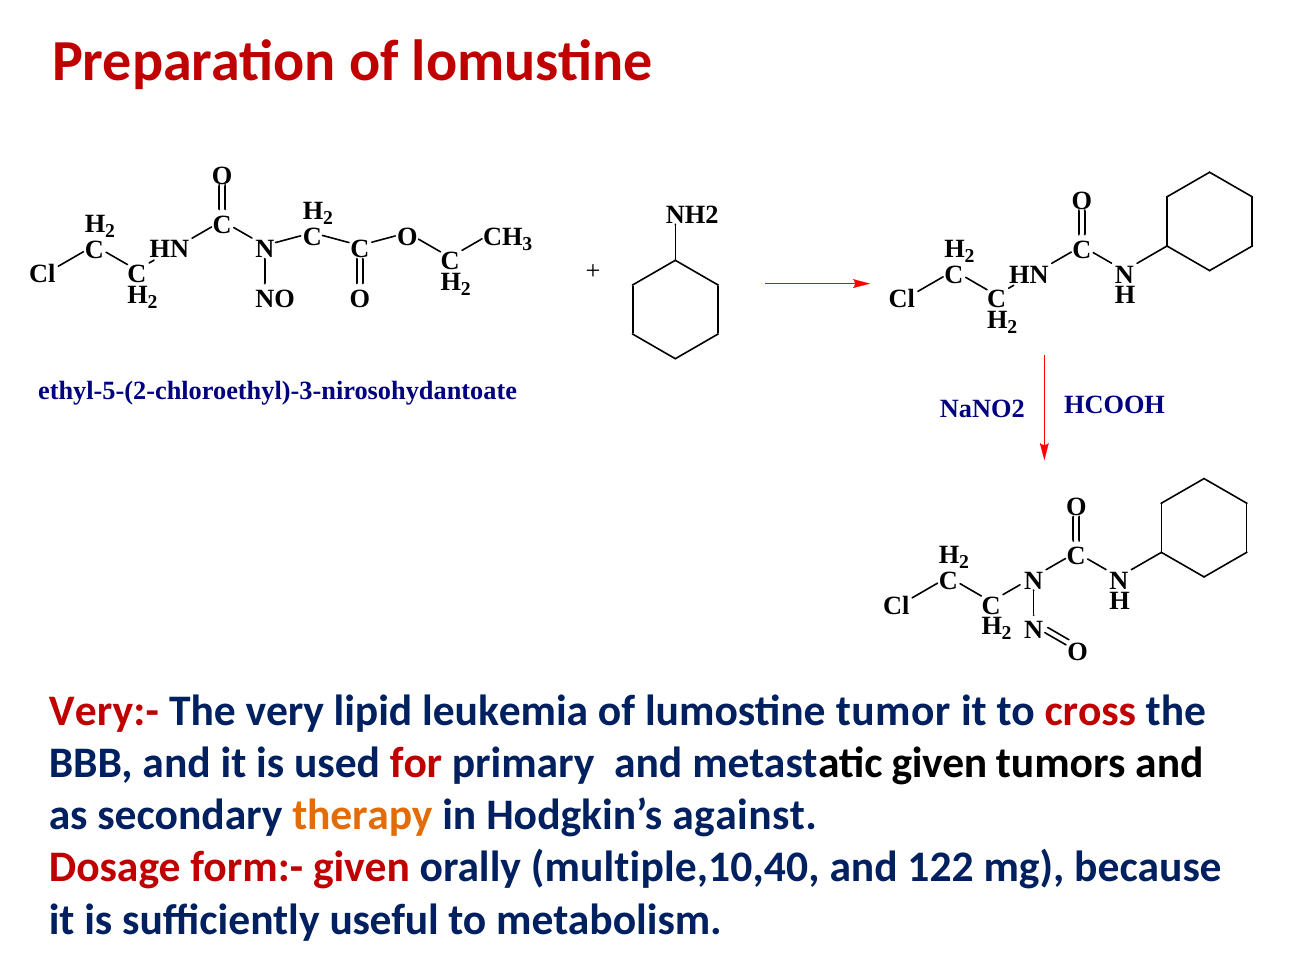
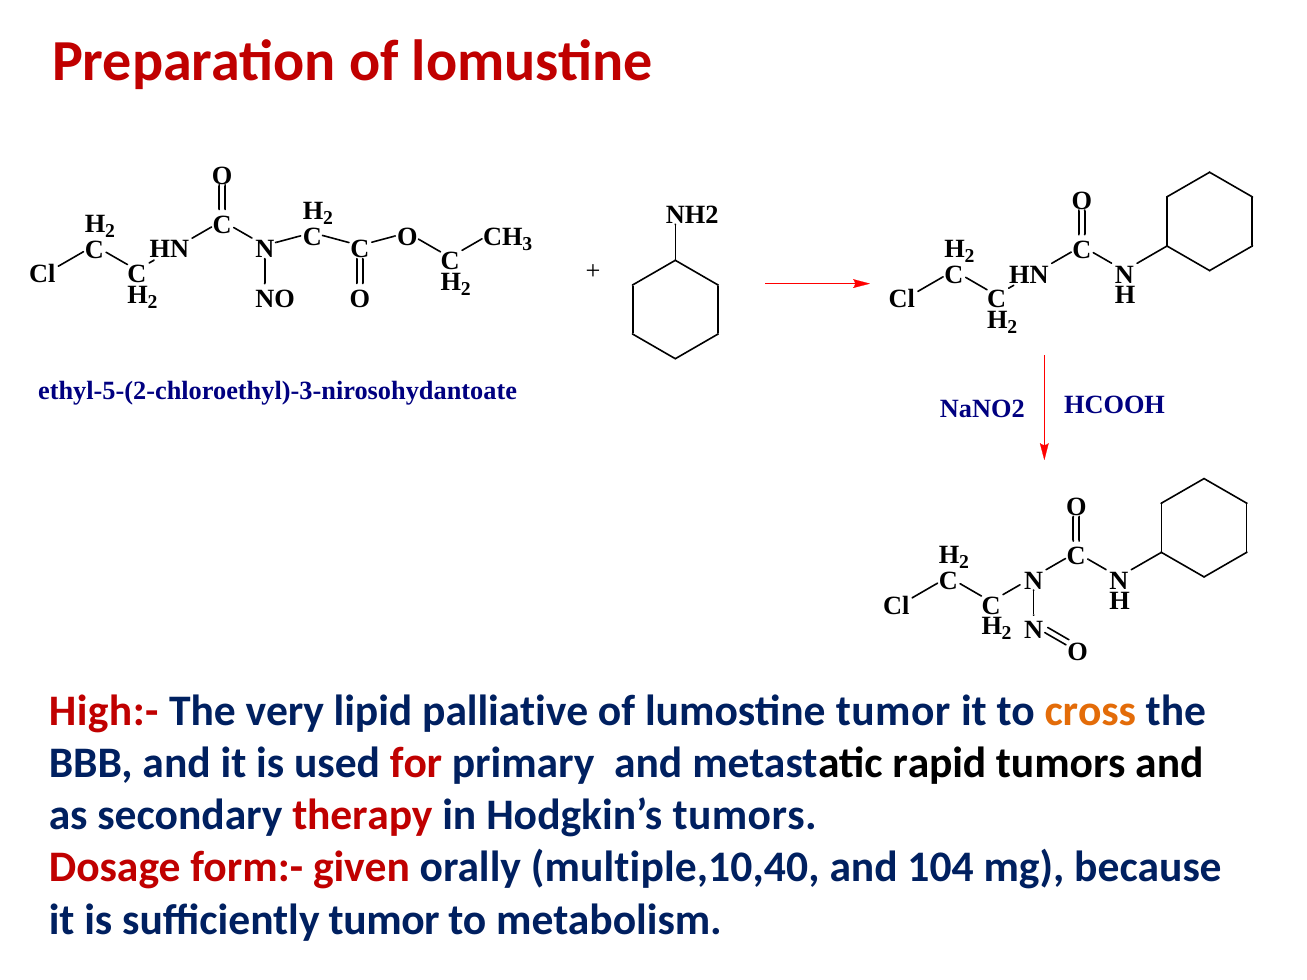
Very:-: Very:- -> High:-
leukemia: leukemia -> palliative
cross colour: red -> orange
metastatic given: given -> rapid
therapy colour: orange -> red
Hodgkin’s against: against -> tumors
122: 122 -> 104
sufficiently useful: useful -> tumor
